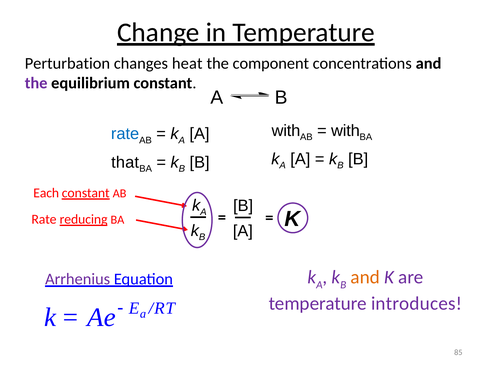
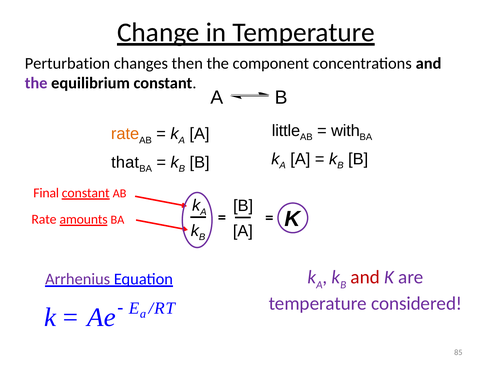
heat: heat -> then
with at (286, 131): with -> little
rate at (125, 134) colour: blue -> orange
Each: Each -> Final
reducing: reducing -> amounts
and at (365, 277) colour: orange -> red
introduces: introduces -> considered
